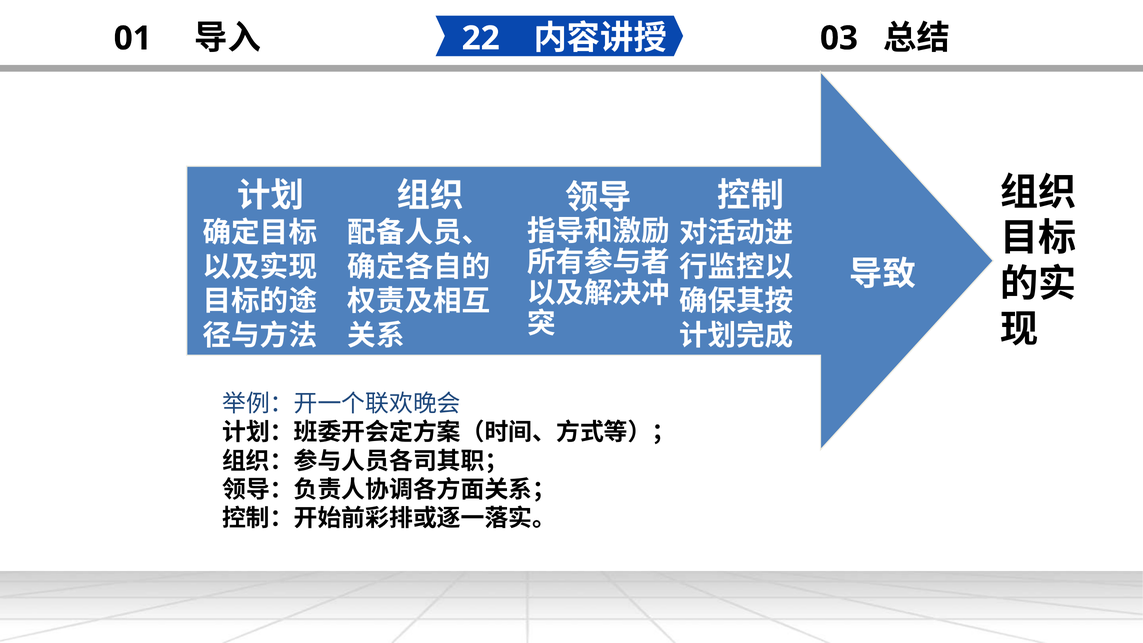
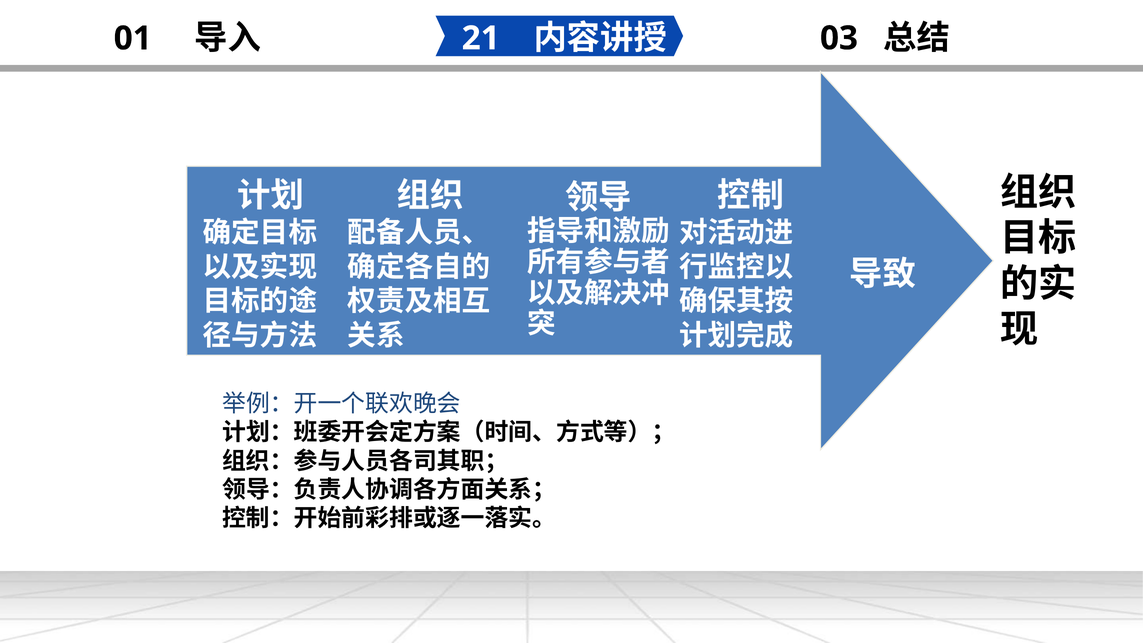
22: 22 -> 21
